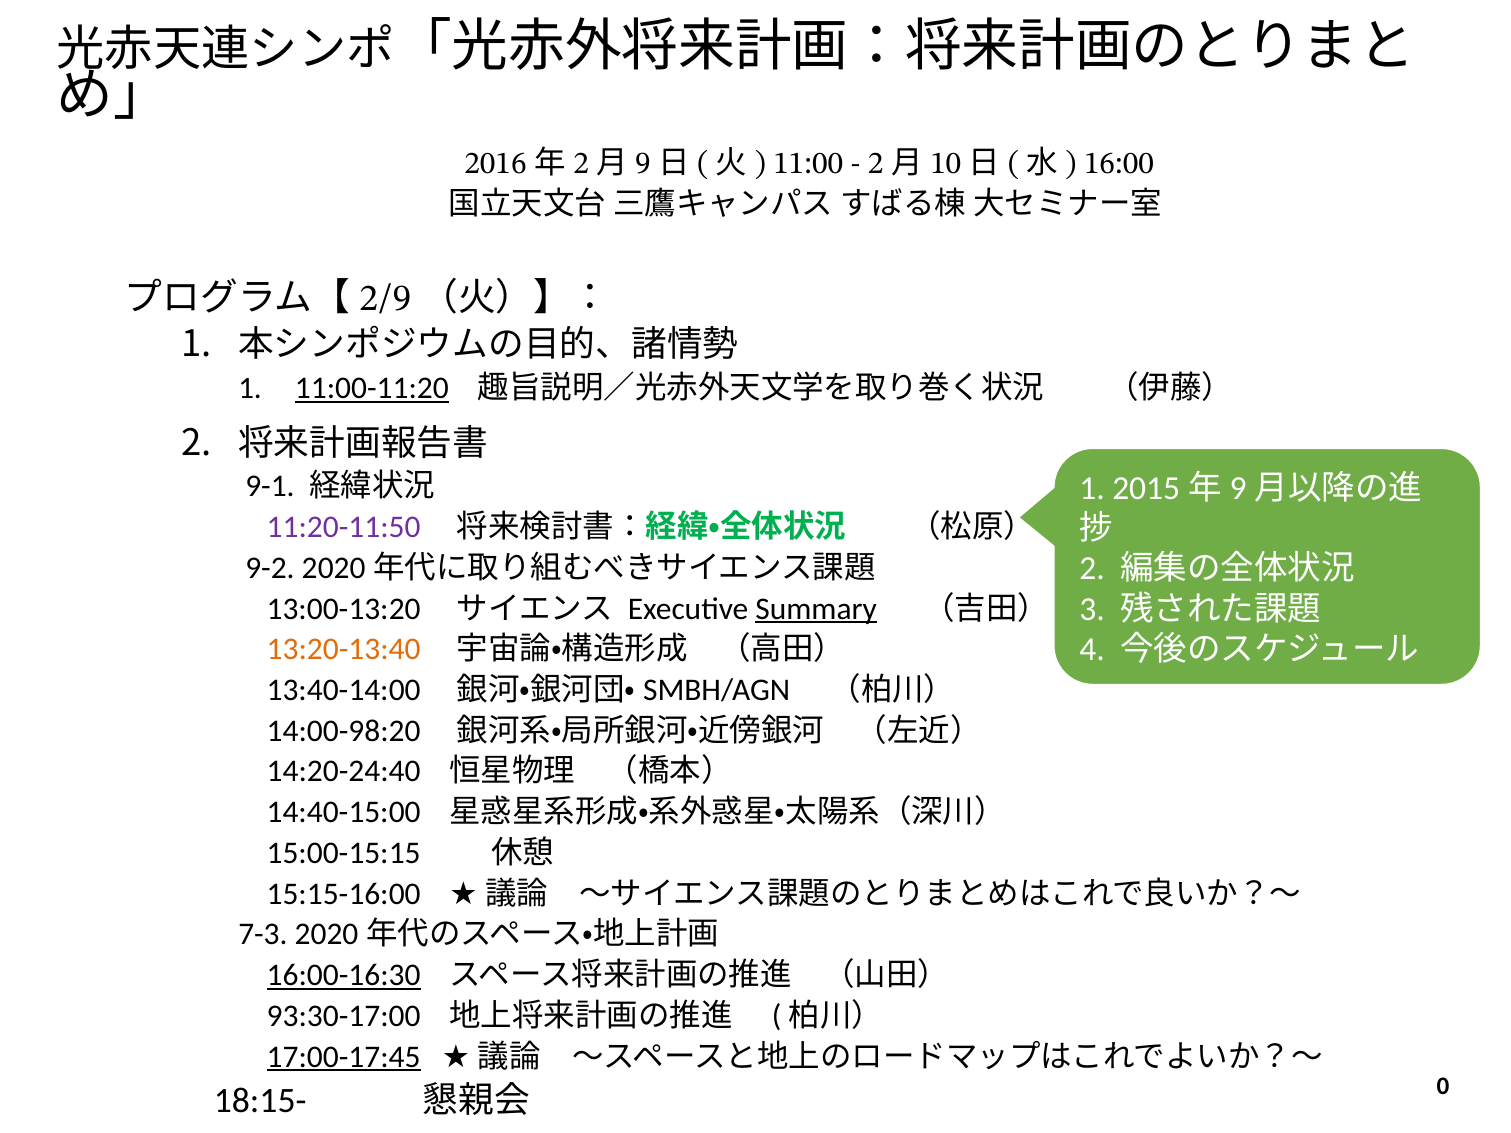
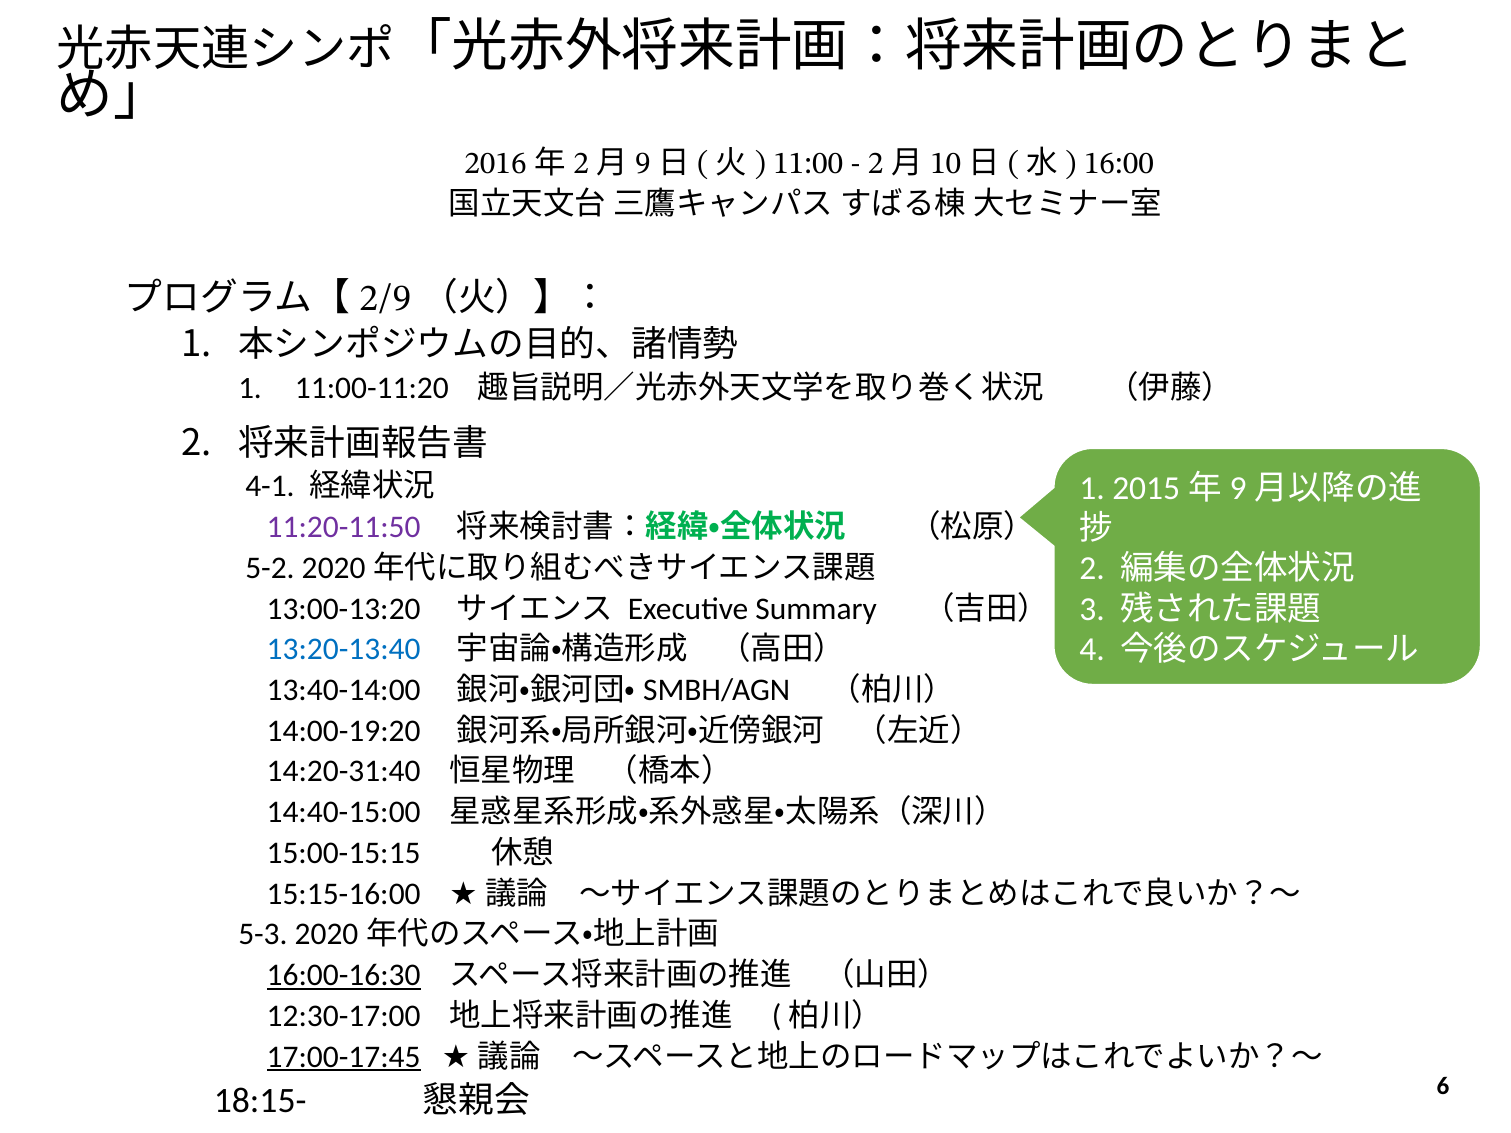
11:00-11:20 underline: present -> none
9-1: 9-1 -> 4-1
9-2: 9-2 -> 5-2
Summary underline: present -> none
13:20-13:40 colour: orange -> blue
14:00-98:20: 14:00-98:20 -> 14:00-19:20
14:20-24:40: 14:20-24:40 -> 14:20-31:40
7-3: 7-3 -> 5-3
93:30-17:00: 93:30-17:00 -> 12:30-17:00
0: 0 -> 6
